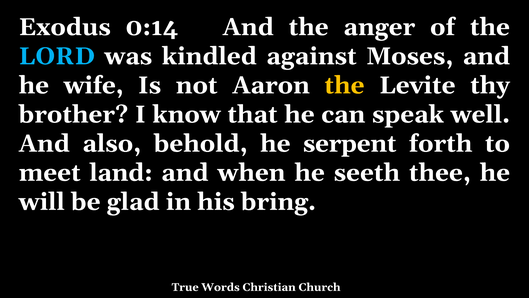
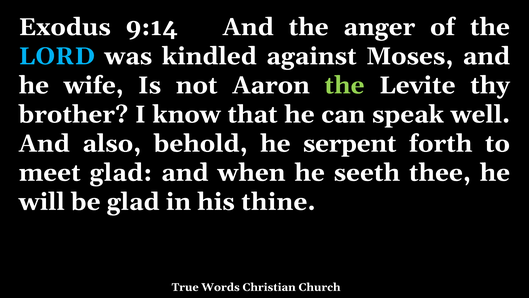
0:14: 0:14 -> 9:14
the at (344, 85) colour: yellow -> light green
meet land: land -> glad
bring: bring -> thine
